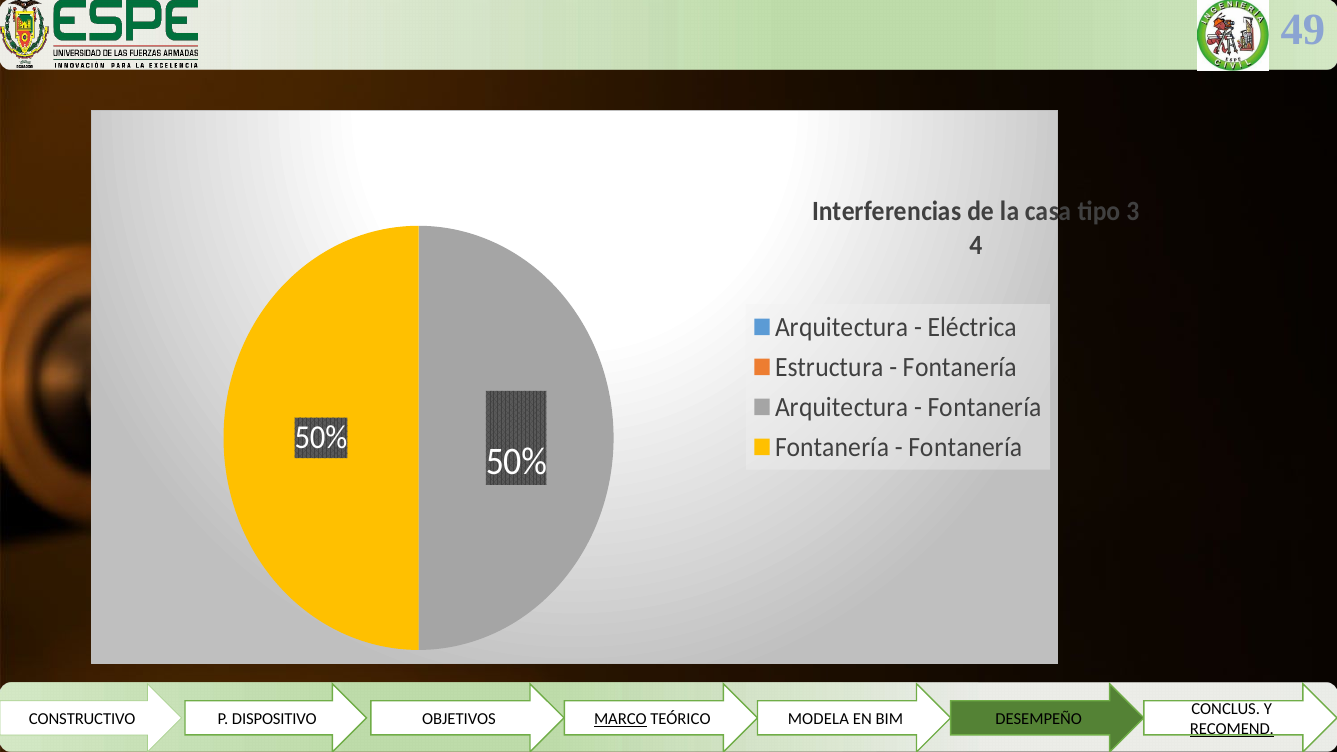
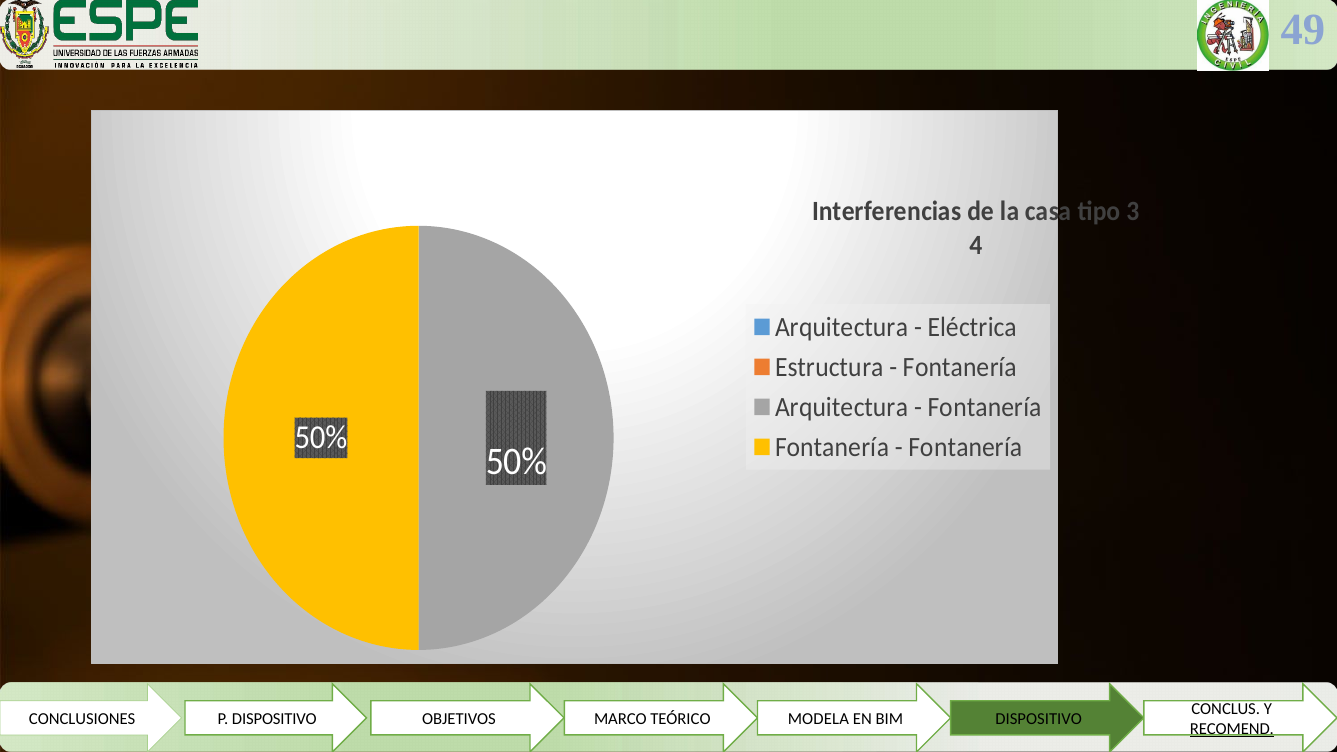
CONSTRUCTIVO: CONSTRUCTIVO -> CONCLUSIONES
MARCO underline: present -> none
BIM DESEMPEÑO: DESEMPEÑO -> DISPOSITIVO
